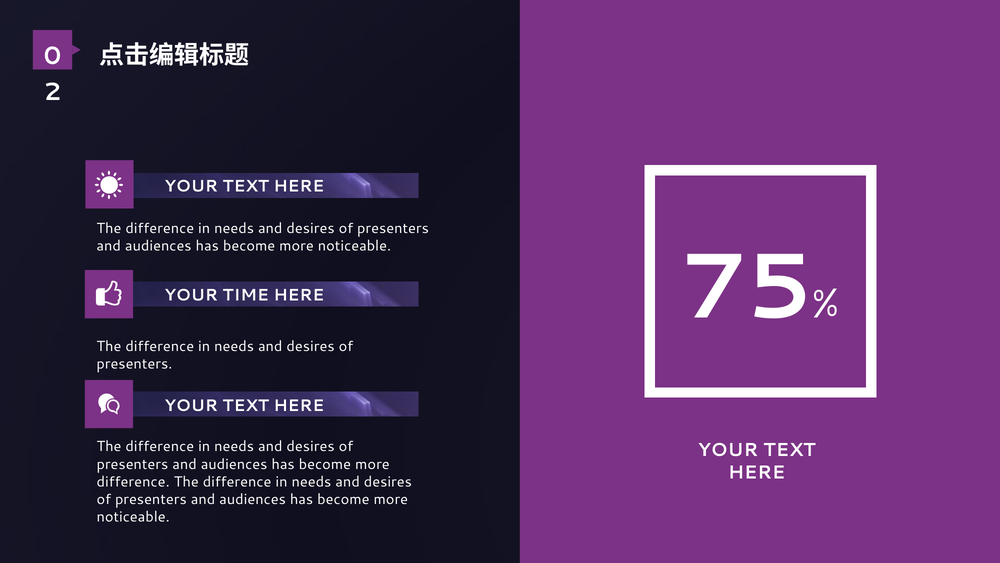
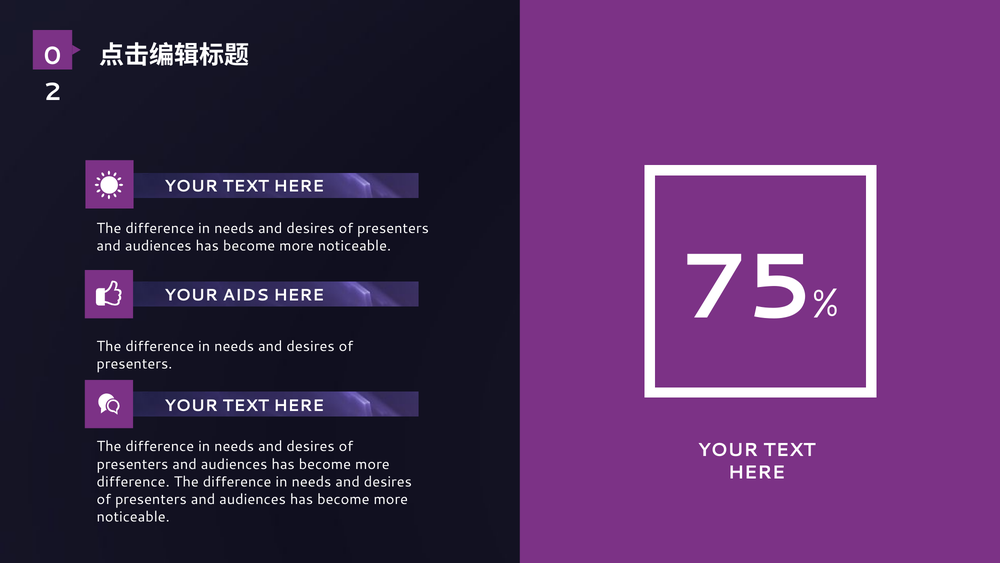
TIME: TIME -> AIDS
